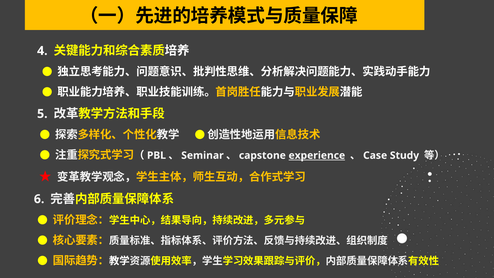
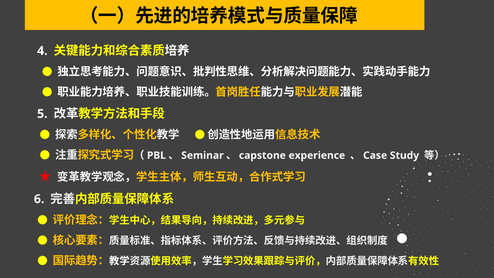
experience underline: present -> none
